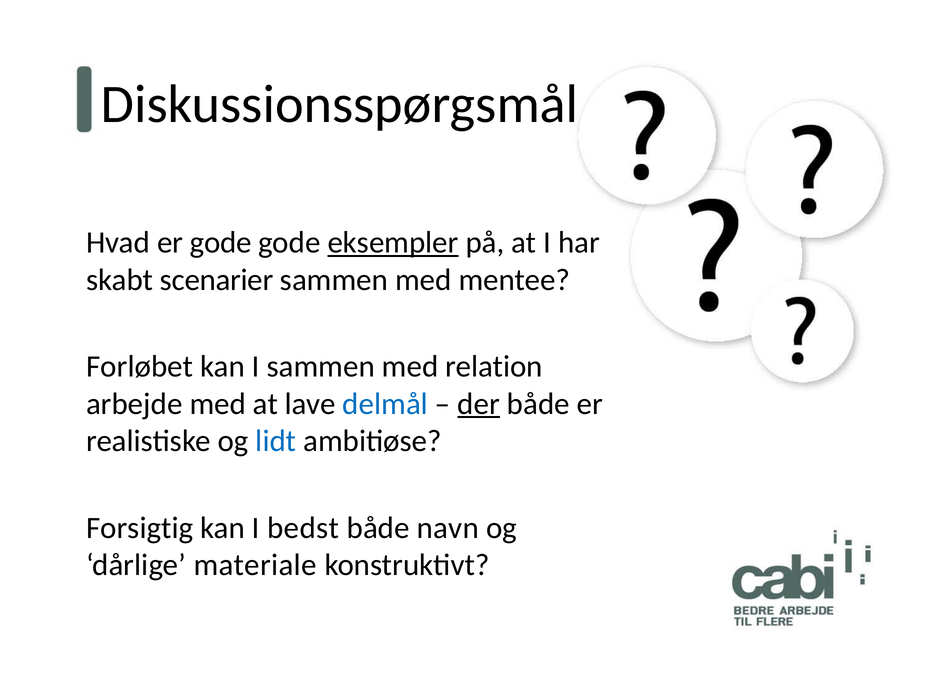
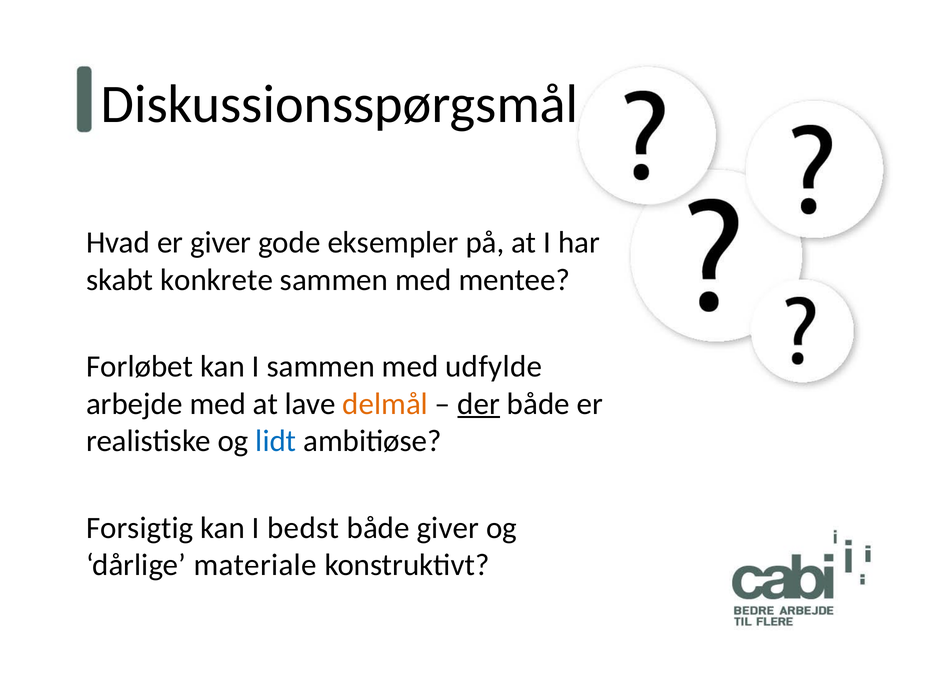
er gode: gode -> giver
eksempler underline: present -> none
scenarier: scenarier -> konkrete
relation: relation -> udfylde
delmål colour: blue -> orange
både navn: navn -> giver
